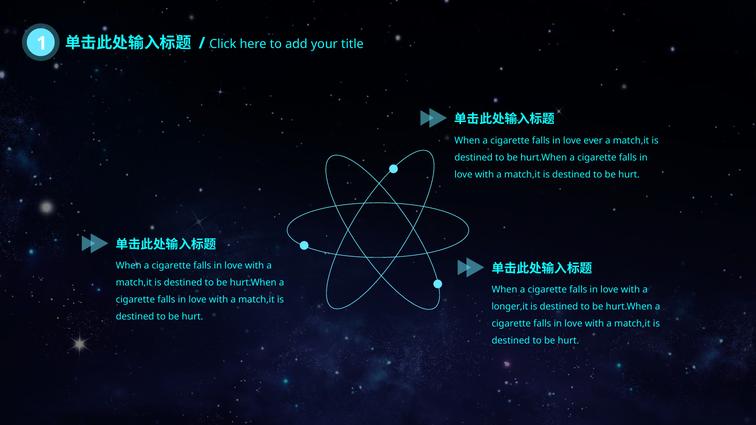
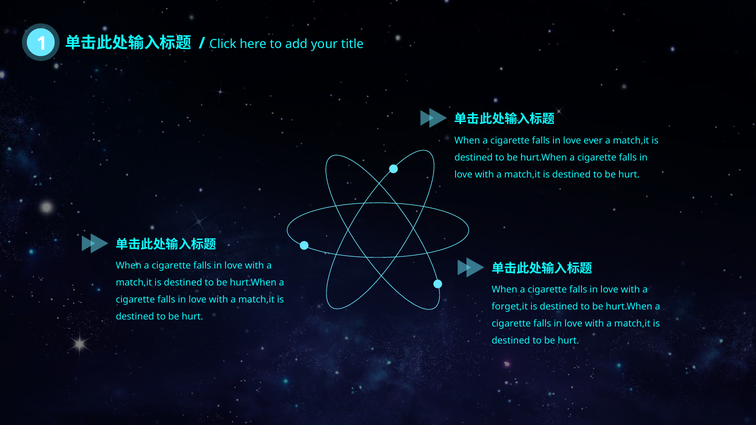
longer,it: longer,it -> forget,it
